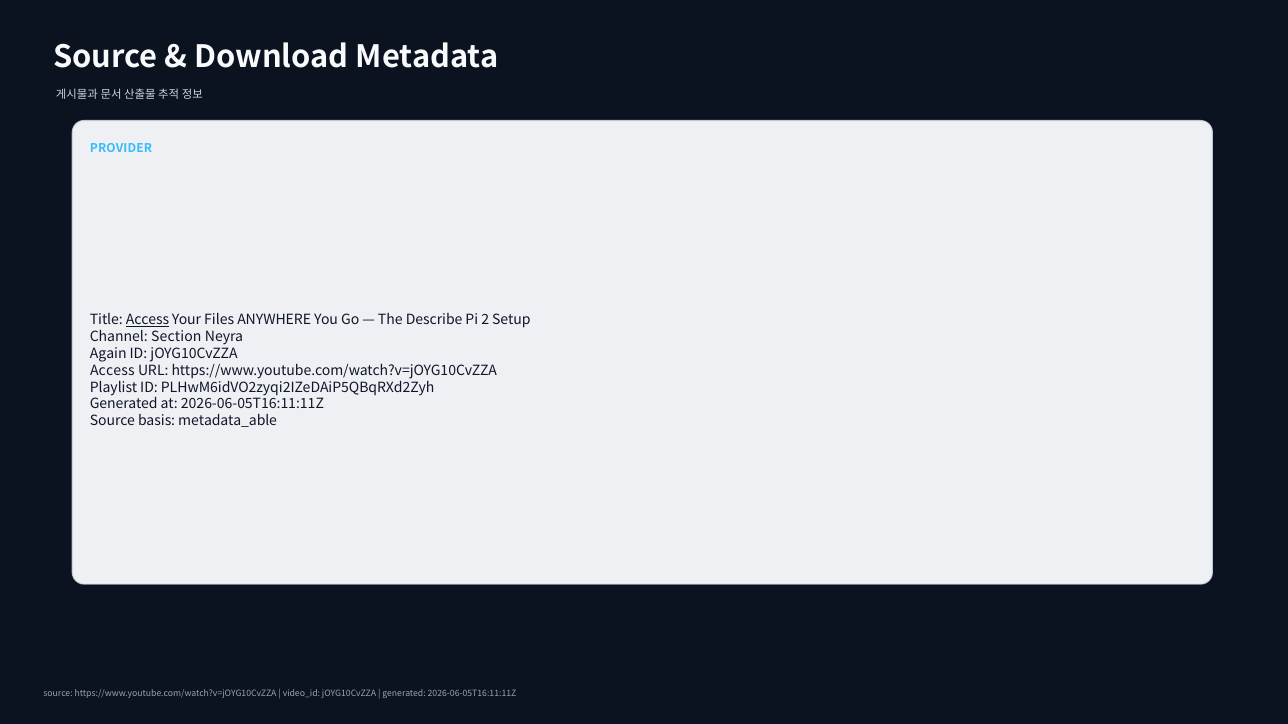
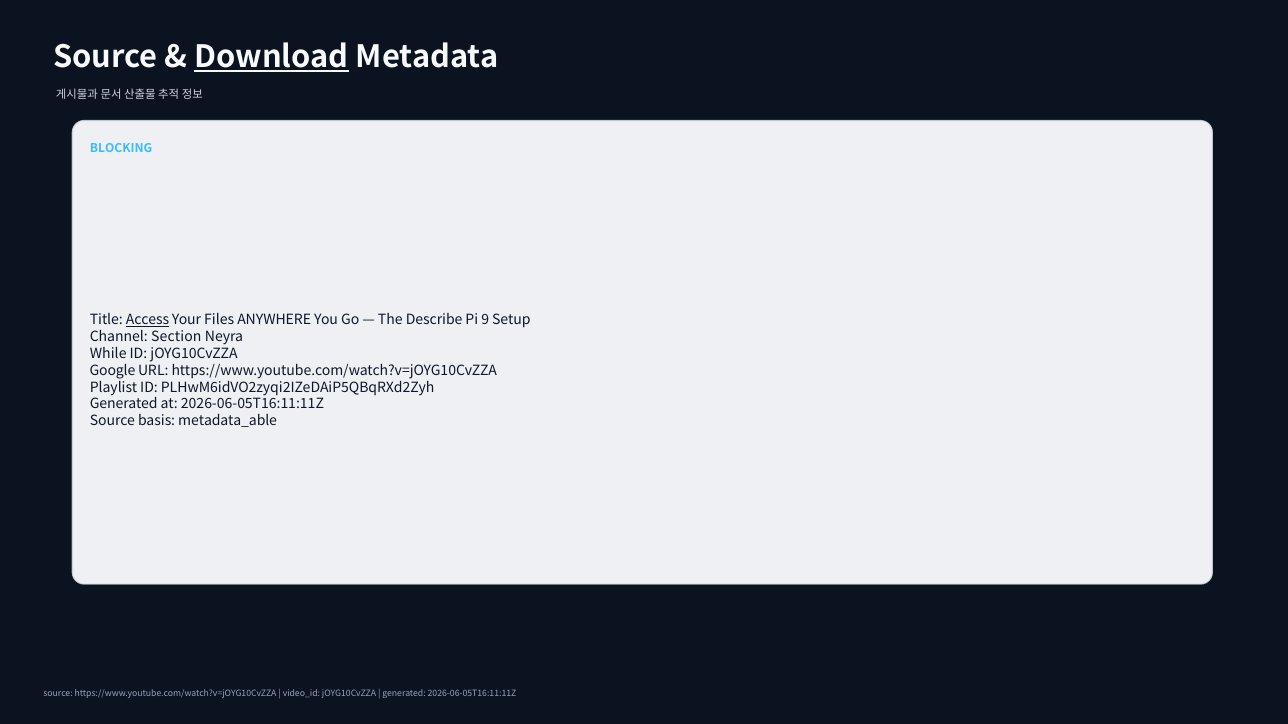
Download underline: none -> present
PROVIDER: PROVIDER -> BLOCKING
2: 2 -> 9
Again: Again -> While
Access at (112, 371): Access -> Google
